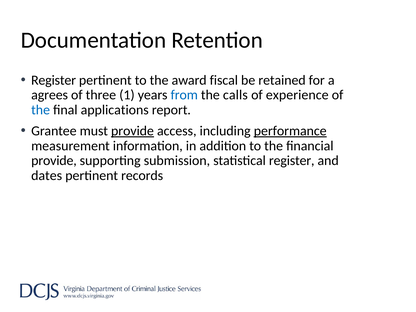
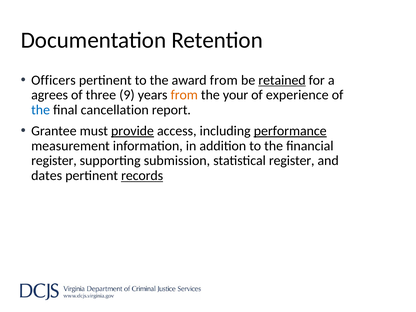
Register at (54, 80): Register -> Officers
award fiscal: fiscal -> from
retained underline: none -> present
1: 1 -> 9
from at (184, 95) colour: blue -> orange
calls: calls -> your
applications: applications -> cancellation
provide at (54, 161): provide -> register
records underline: none -> present
